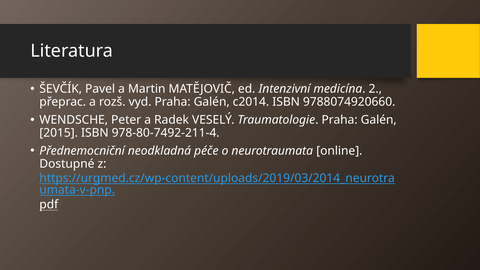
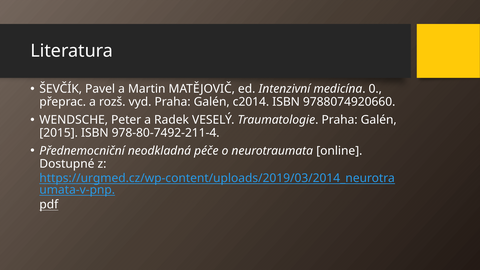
2: 2 -> 0
